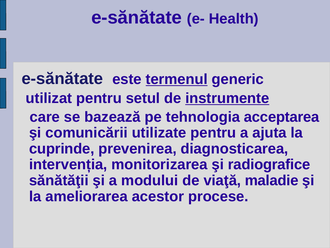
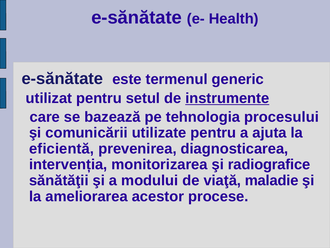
termenul underline: present -> none
acceptarea: acceptarea -> procesului
cuprinde: cuprinde -> eficientă
